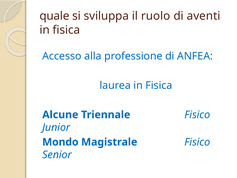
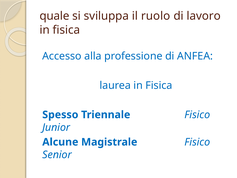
aventi: aventi -> lavoro
Alcune: Alcune -> Spesso
Mondo: Mondo -> Alcune
